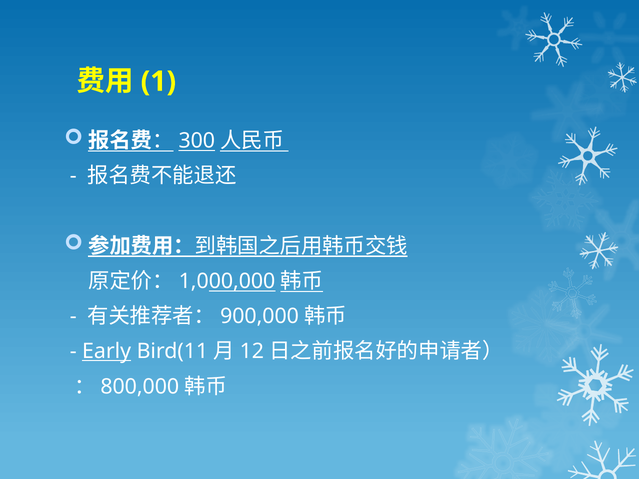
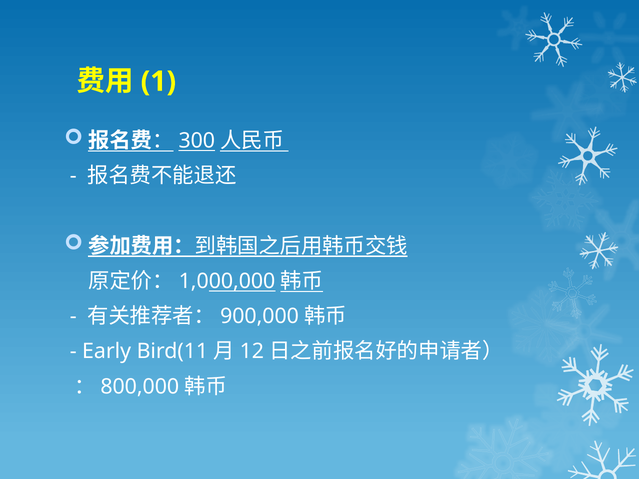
Early underline: present -> none
